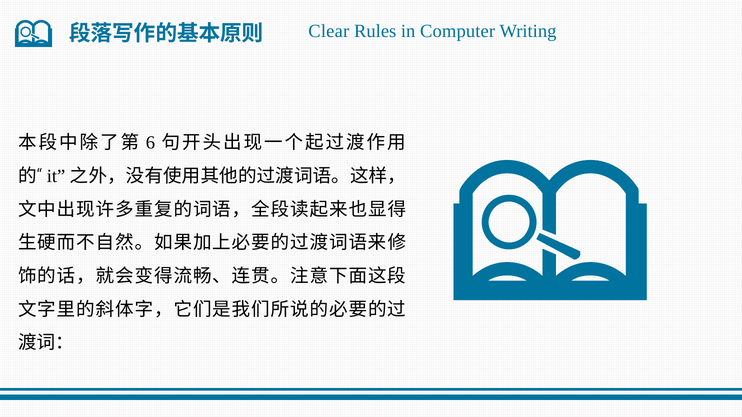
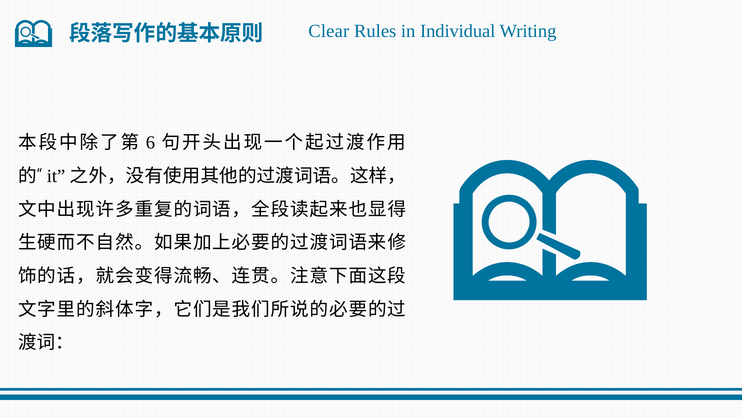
Computer: Computer -> Individual
